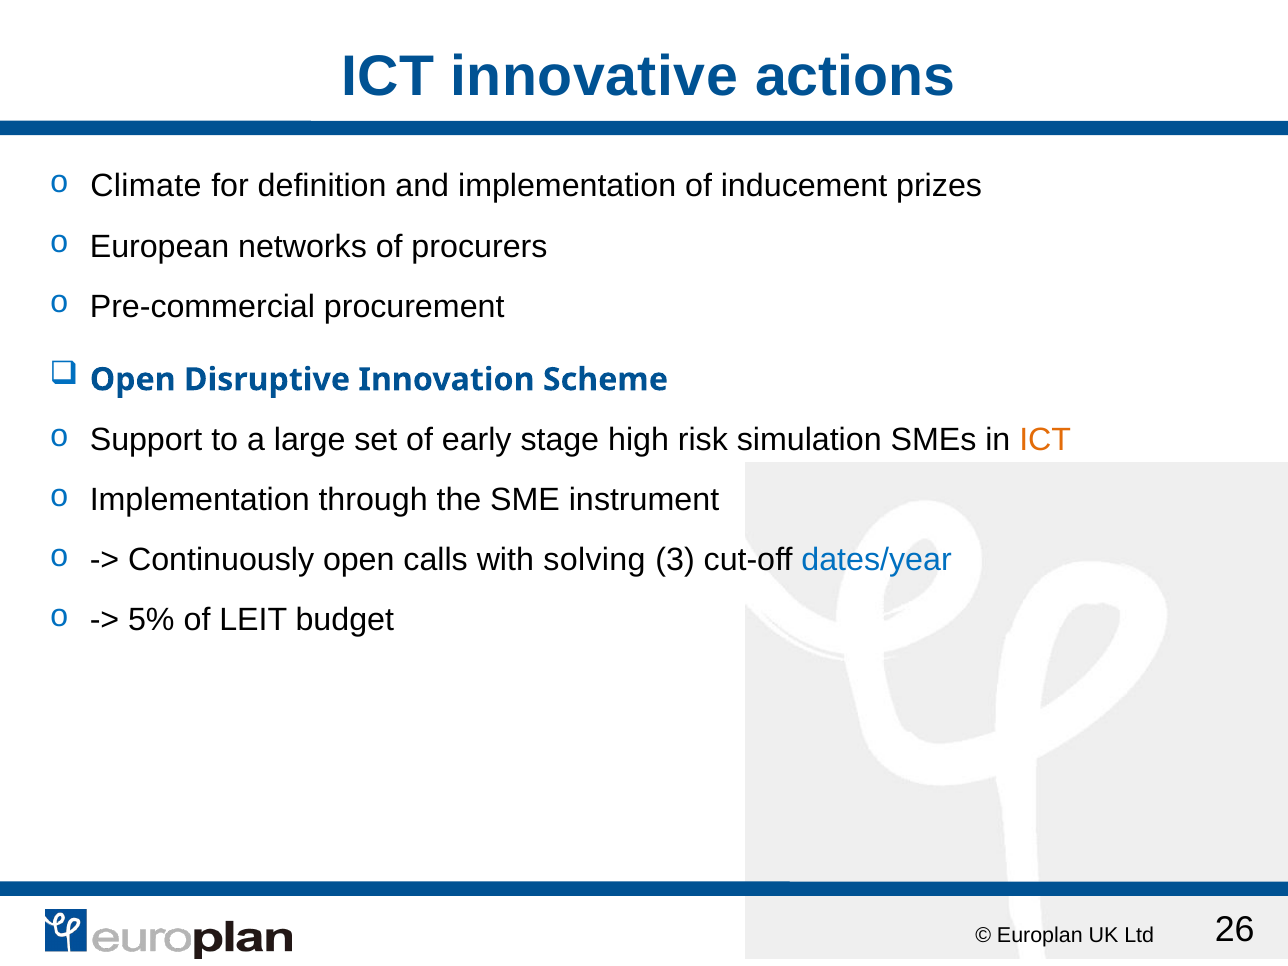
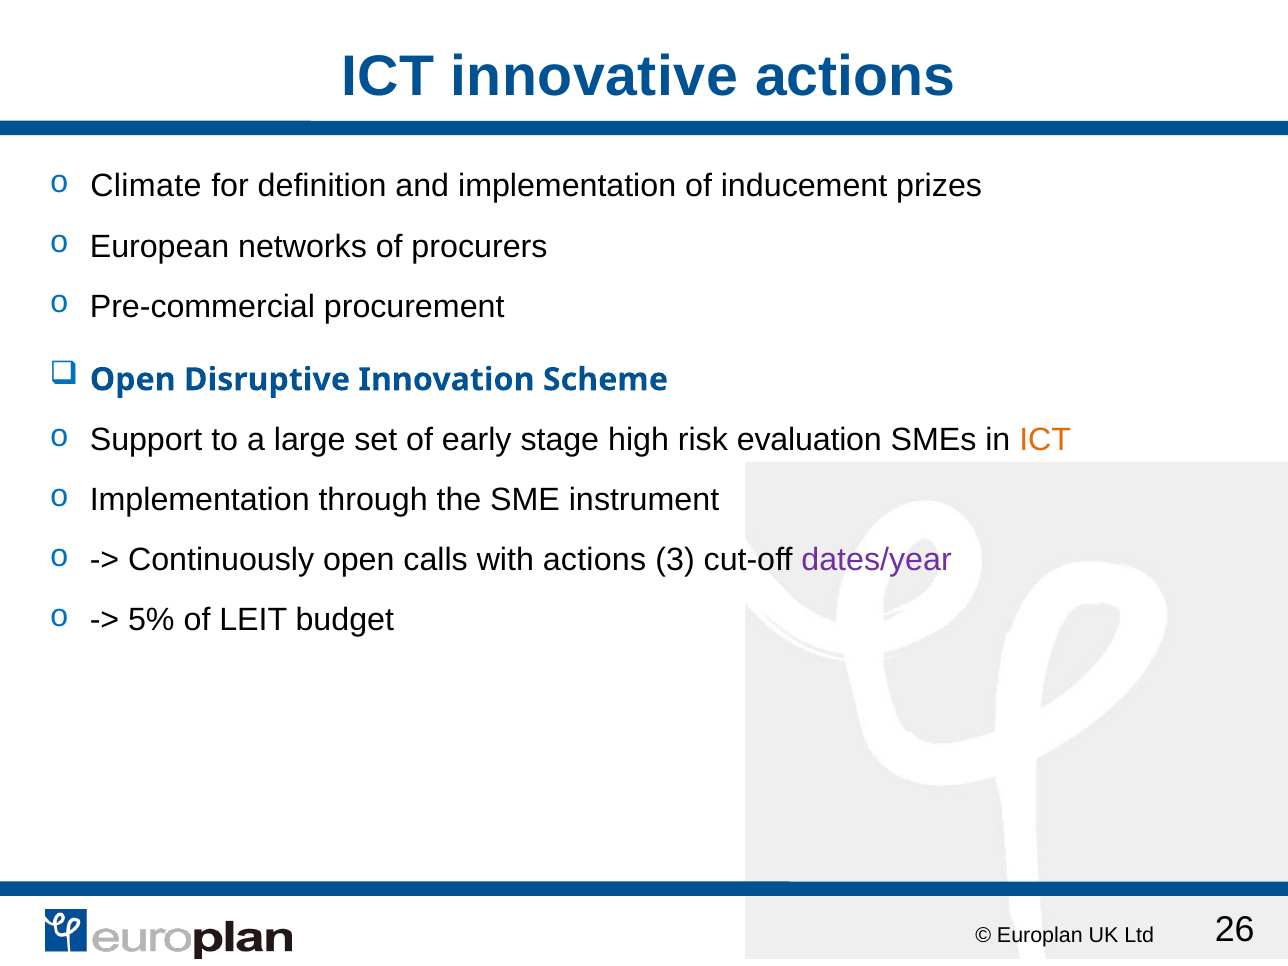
simulation: simulation -> evaluation
with solving: solving -> actions
dates/year colour: blue -> purple
